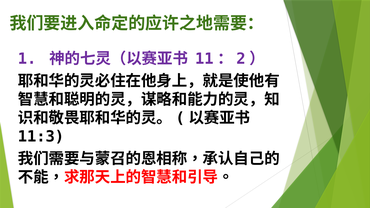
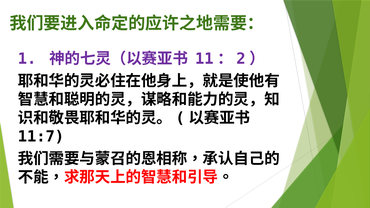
11:3: 11:3 -> 11:7
